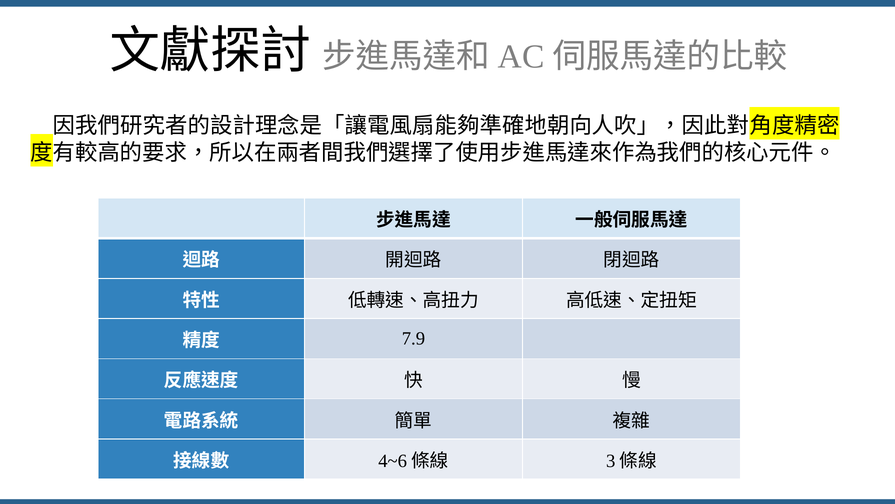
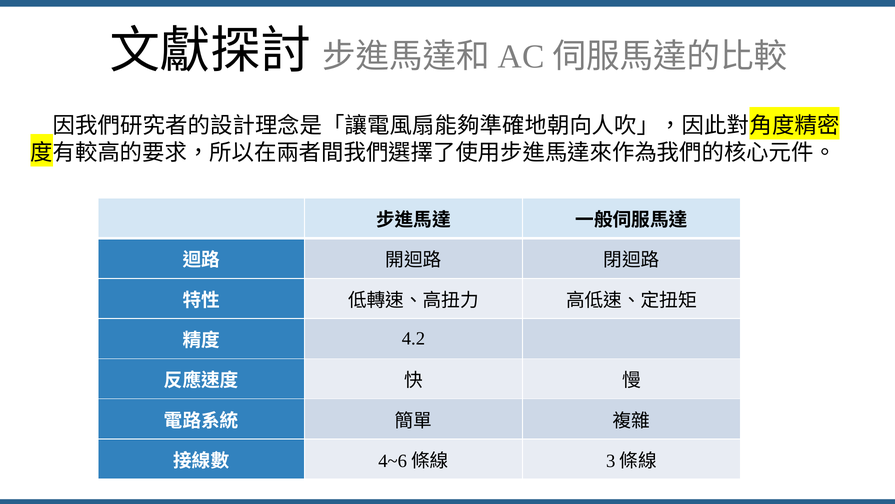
7.9: 7.9 -> 4.2
